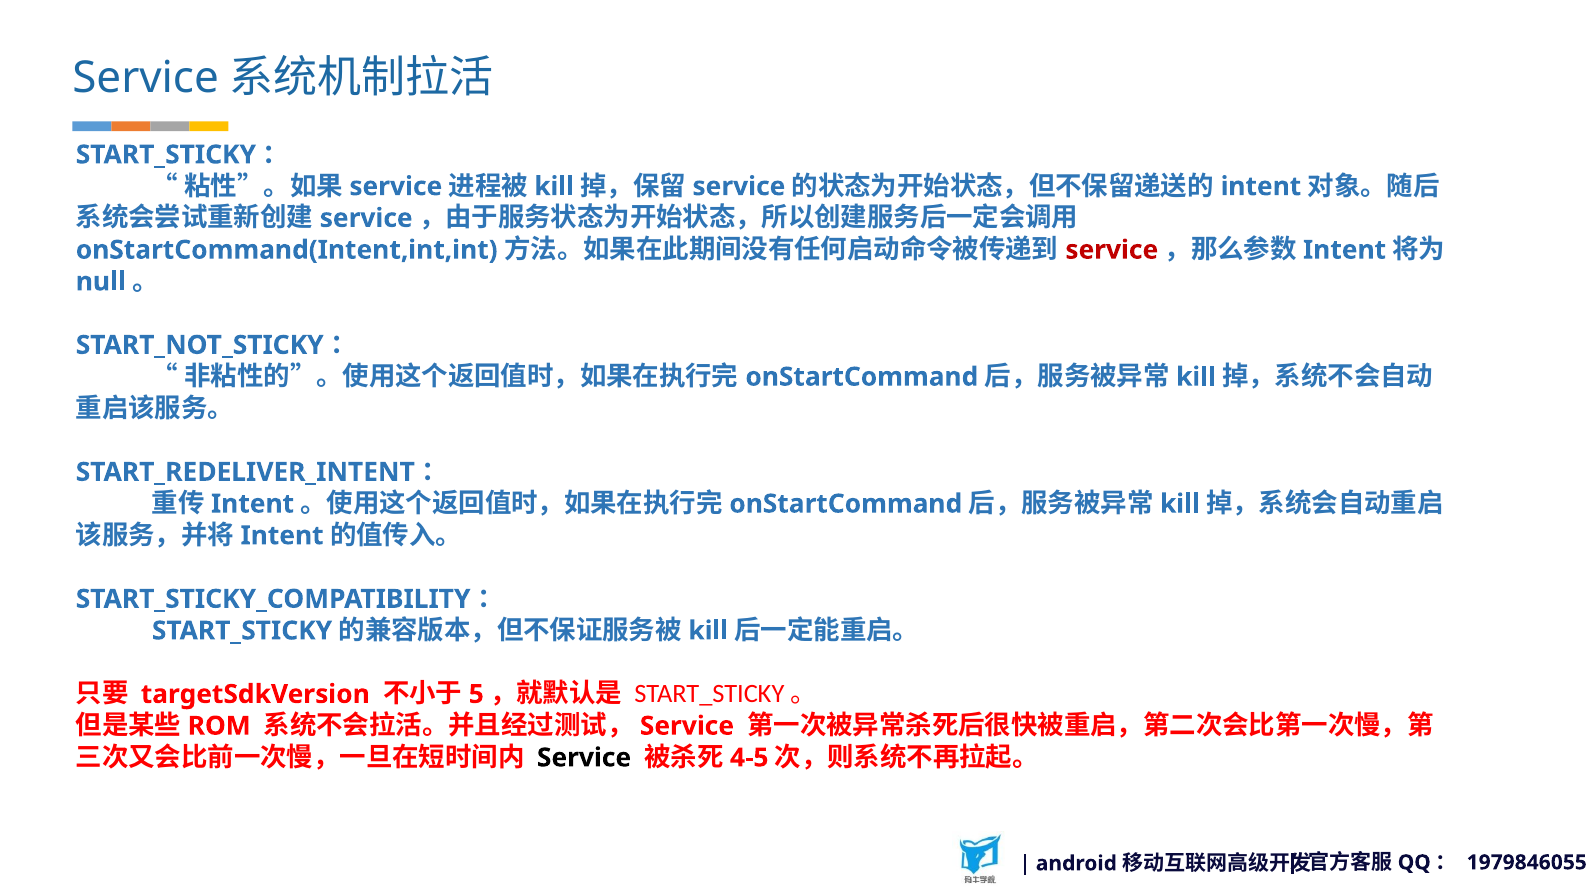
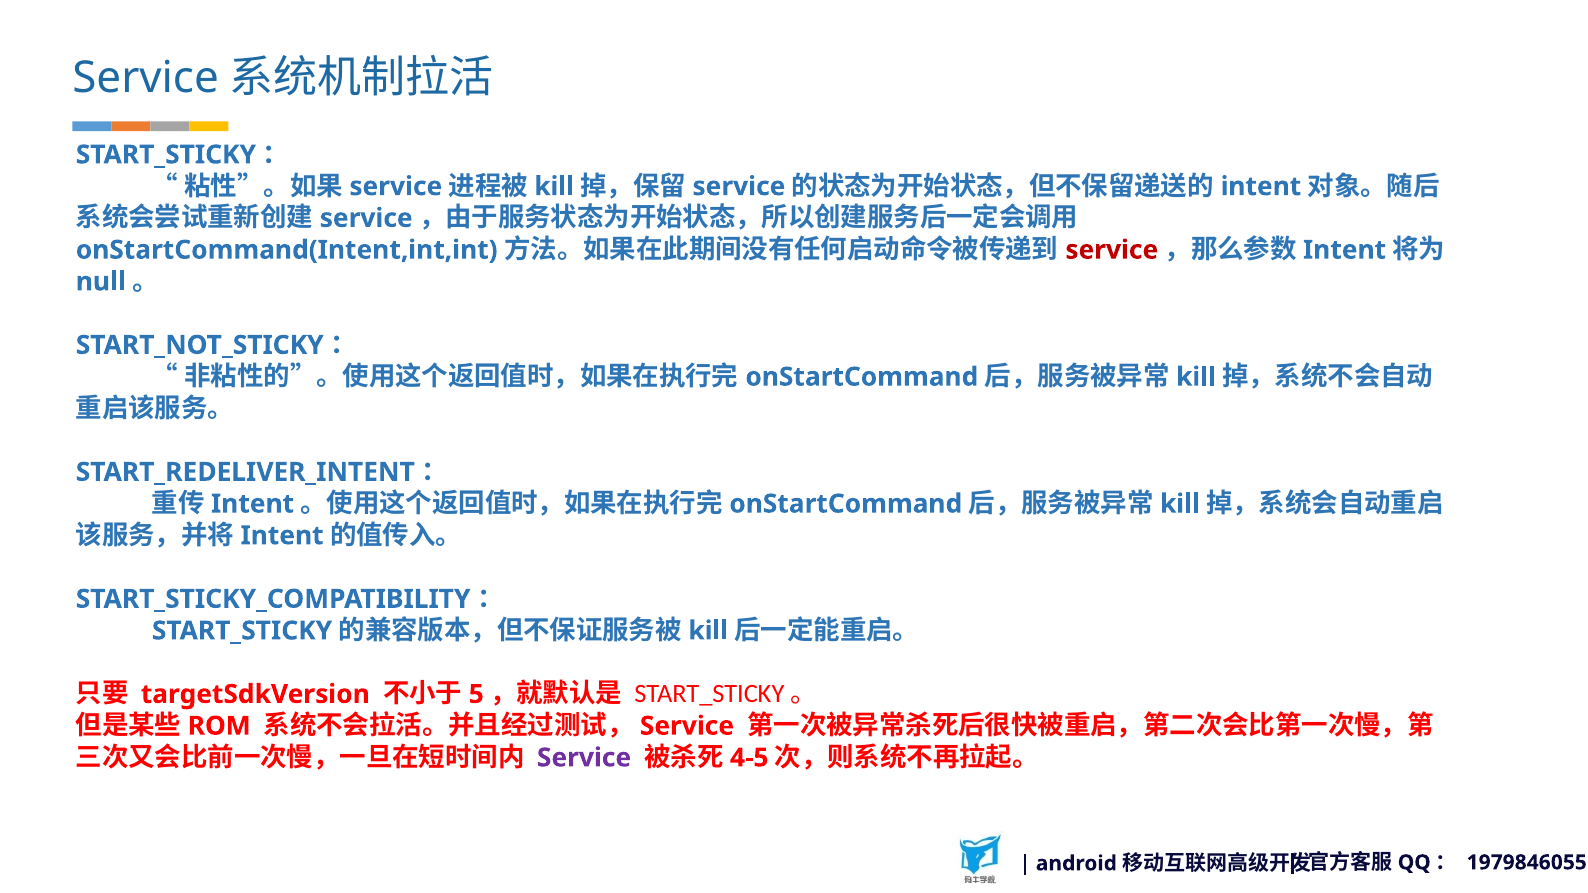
Service at (584, 758) colour: black -> purple
